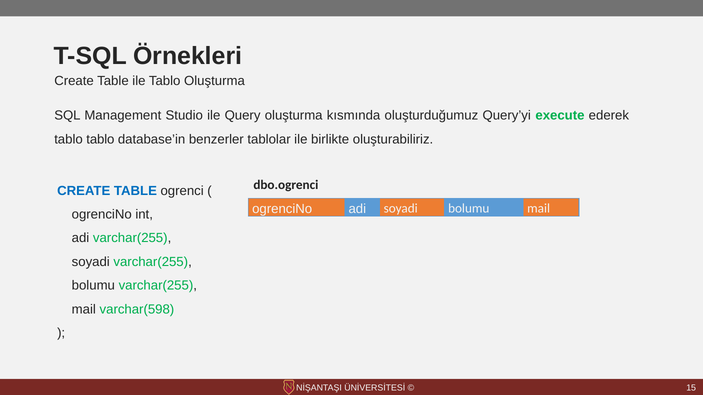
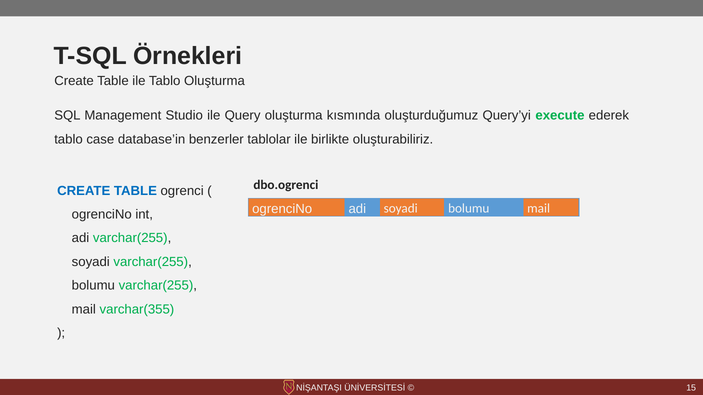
tablo tablo: tablo -> case
varchar(598: varchar(598 -> varchar(355
